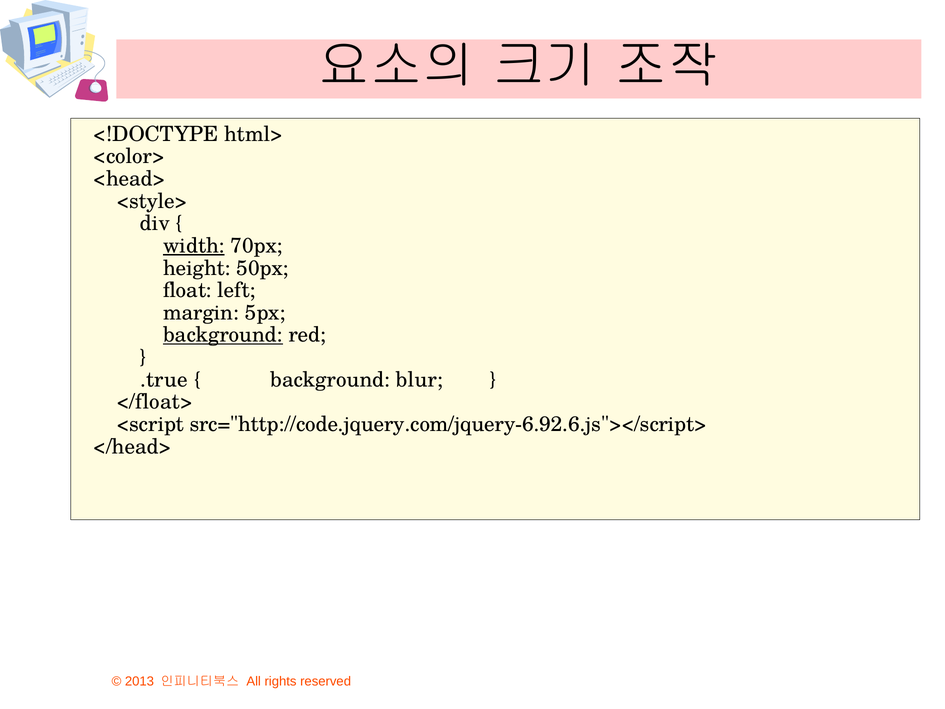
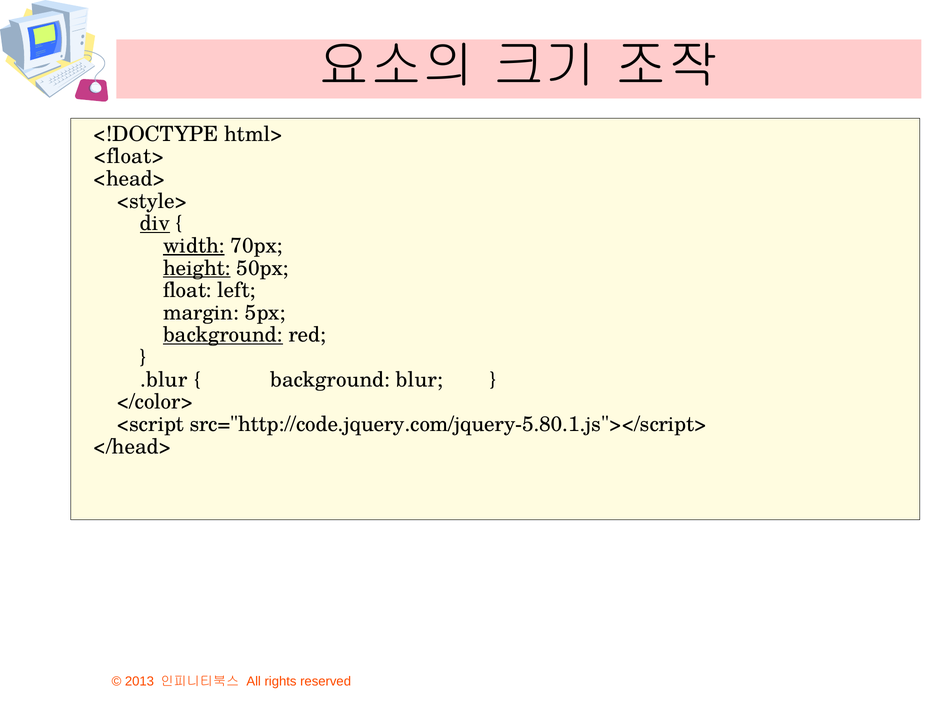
<color>: <color> -> <float>
div underline: none -> present
height underline: none -> present
.true: .true -> .blur
</float>: </float> -> </color>
src="http://code.jquery.com/jquery-6.92.6.js"></script>: src="http://code.jquery.com/jquery-6.92.6.js"></script> -> src="http://code.jquery.com/jquery-5.80.1.js"></script>
